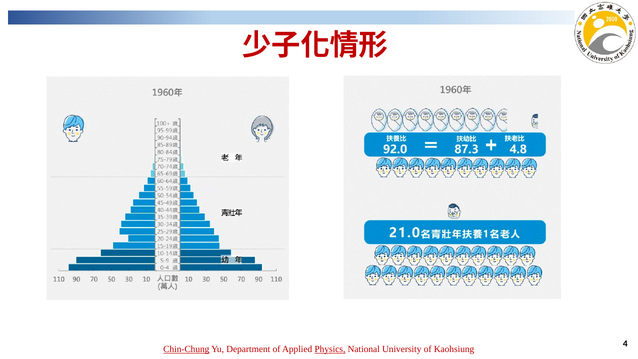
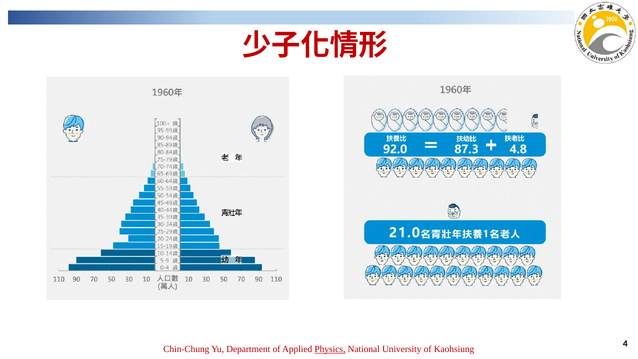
Chin-Chung underline: present -> none
